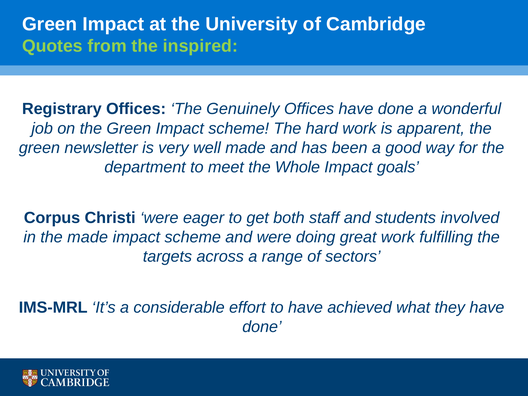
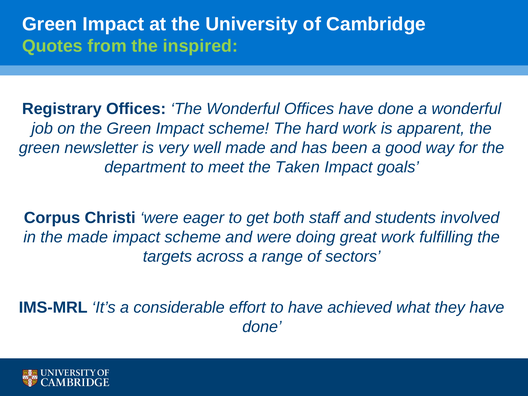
The Genuinely: Genuinely -> Wonderful
Whole: Whole -> Taken
